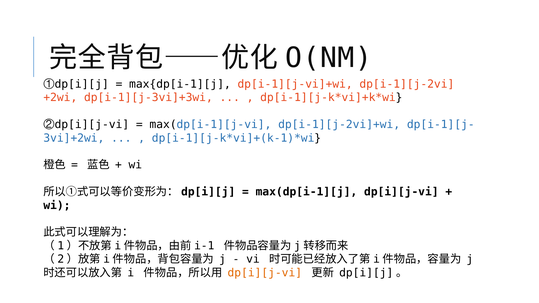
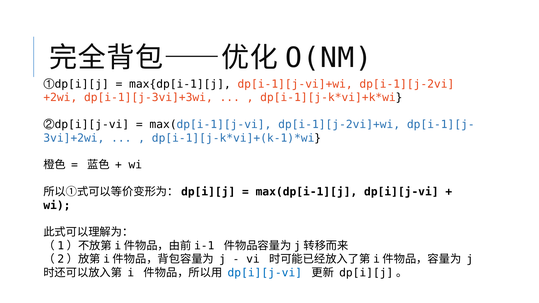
dp[i][j-vi at (265, 273) colour: orange -> blue
